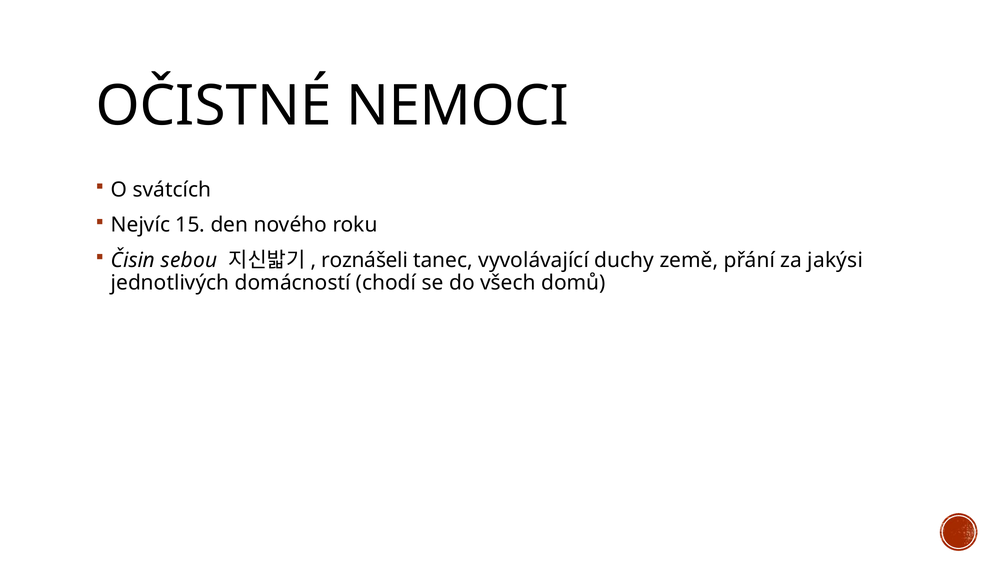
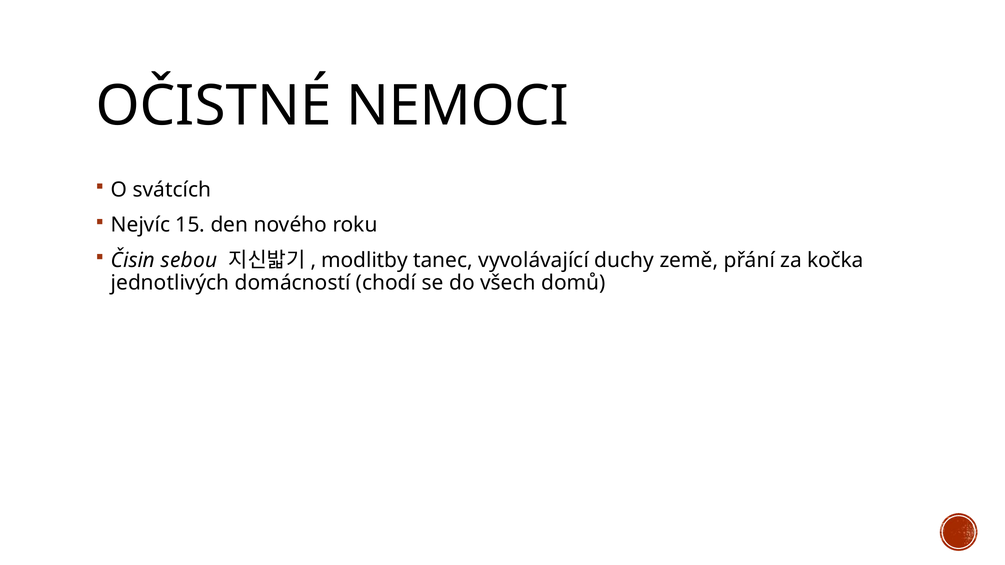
roznášeli: roznášeli -> modlitby
jakýsi: jakýsi -> kočka
